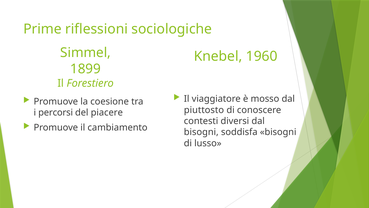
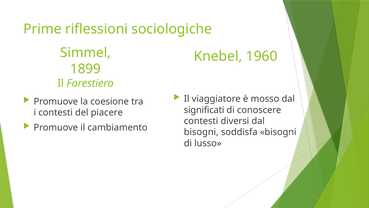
piuttosto: piuttosto -> significati
i percorsi: percorsi -> contesti
